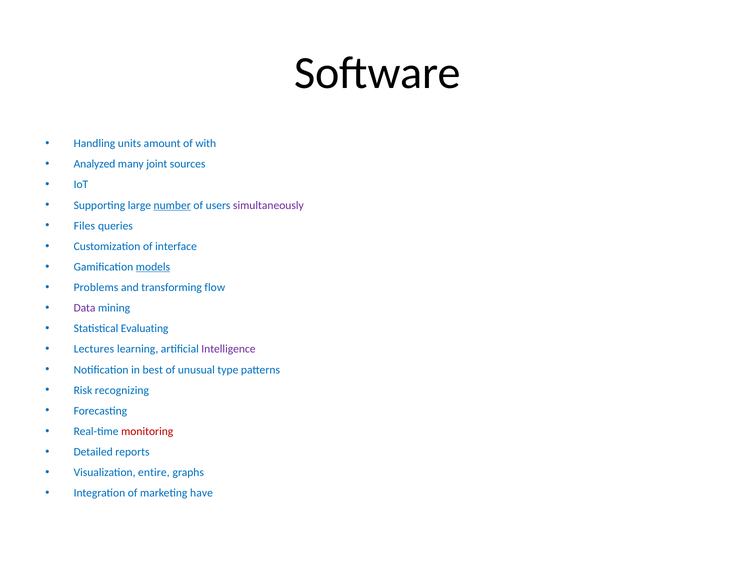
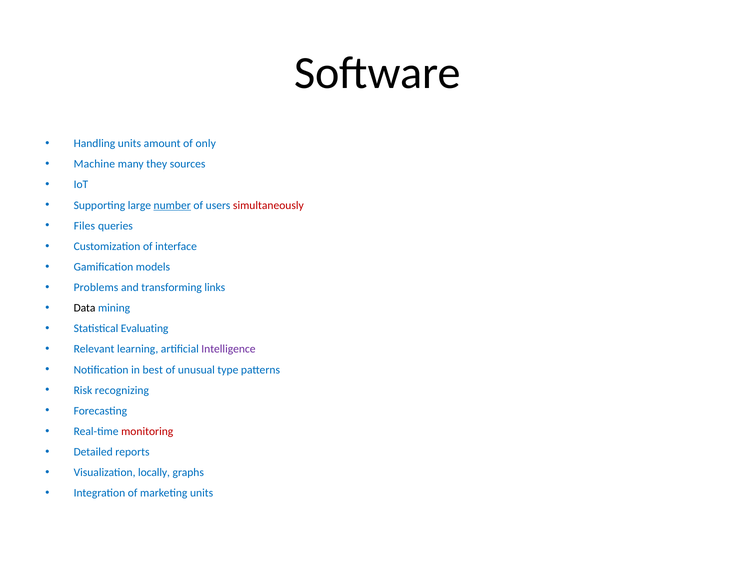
with: with -> only
Analyzed: Analyzed -> Machine
joint: joint -> they
simultaneously colour: purple -> red
models underline: present -> none
flow: flow -> links
Data colour: purple -> black
Lectures: Lectures -> Relevant
entire: entire -> locally
marketing have: have -> units
